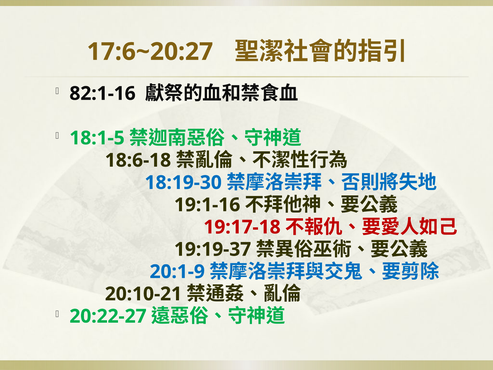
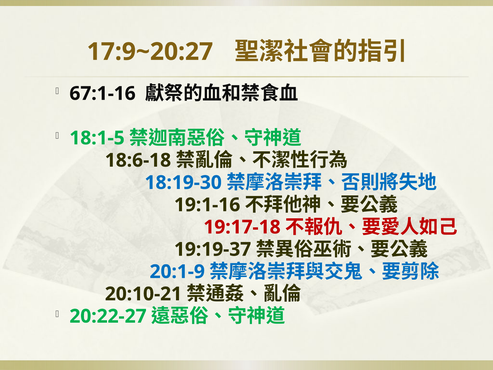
17:6~20:27: 17:6~20:27 -> 17:9~20:27
82:1-16: 82:1-16 -> 67:1-16
